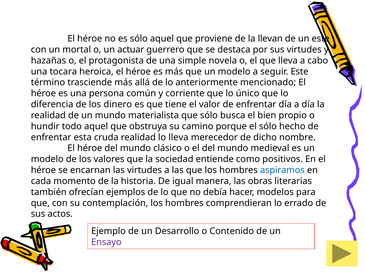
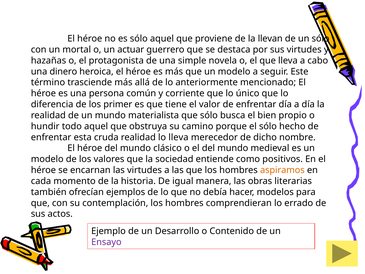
un este: este -> sólo
tocara: tocara -> dinero
dinero: dinero -> primer
aspiramos colour: blue -> orange
